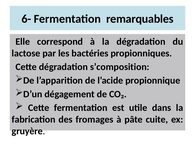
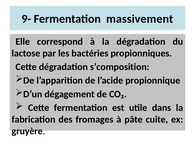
6-: 6- -> 9-
remarquables: remarquables -> massivement
